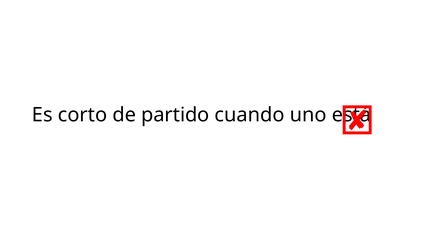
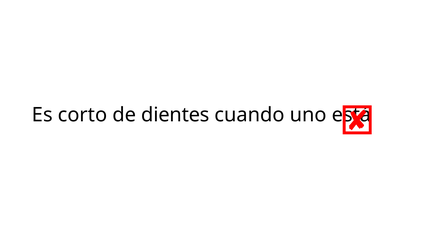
partido: partido -> dientes
